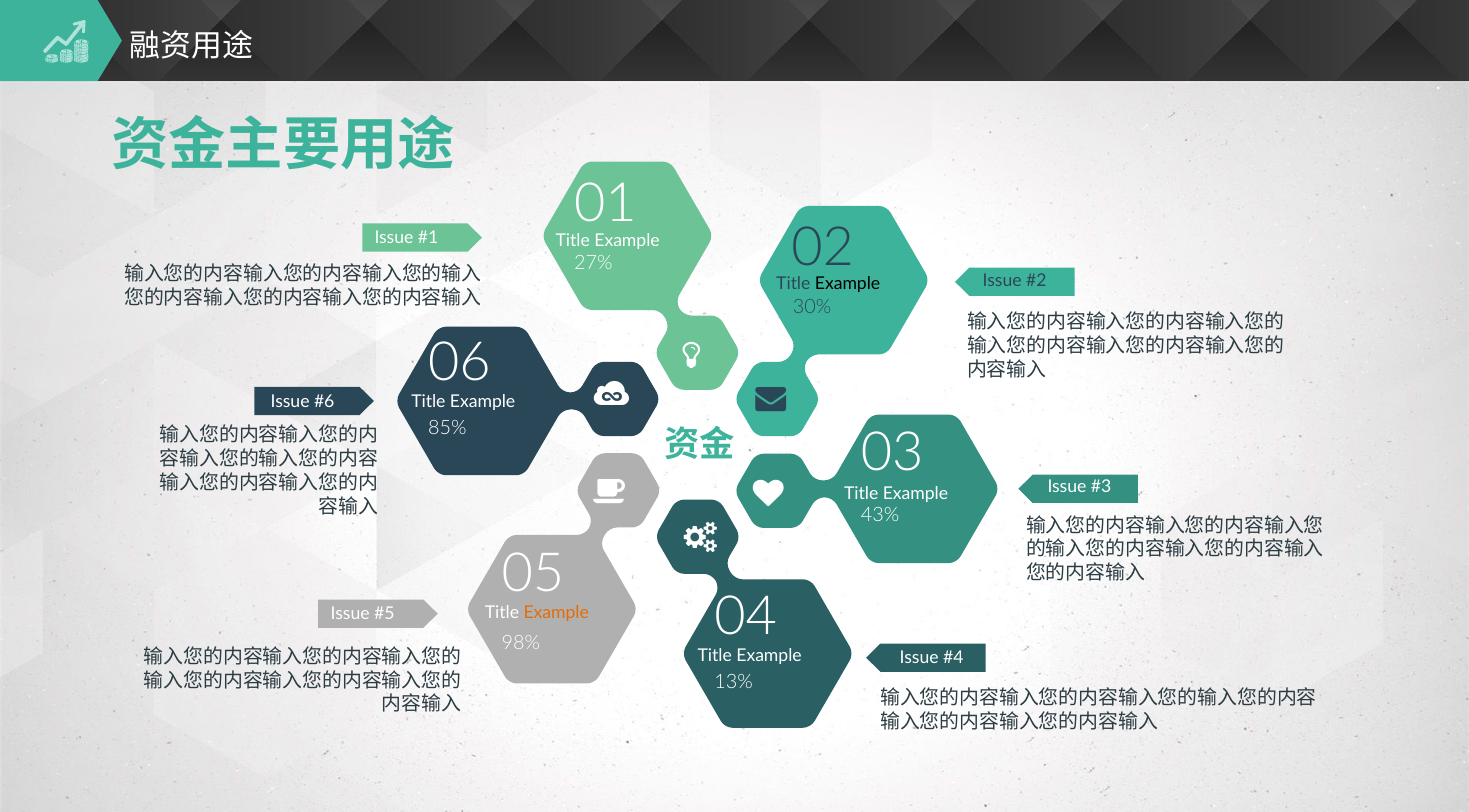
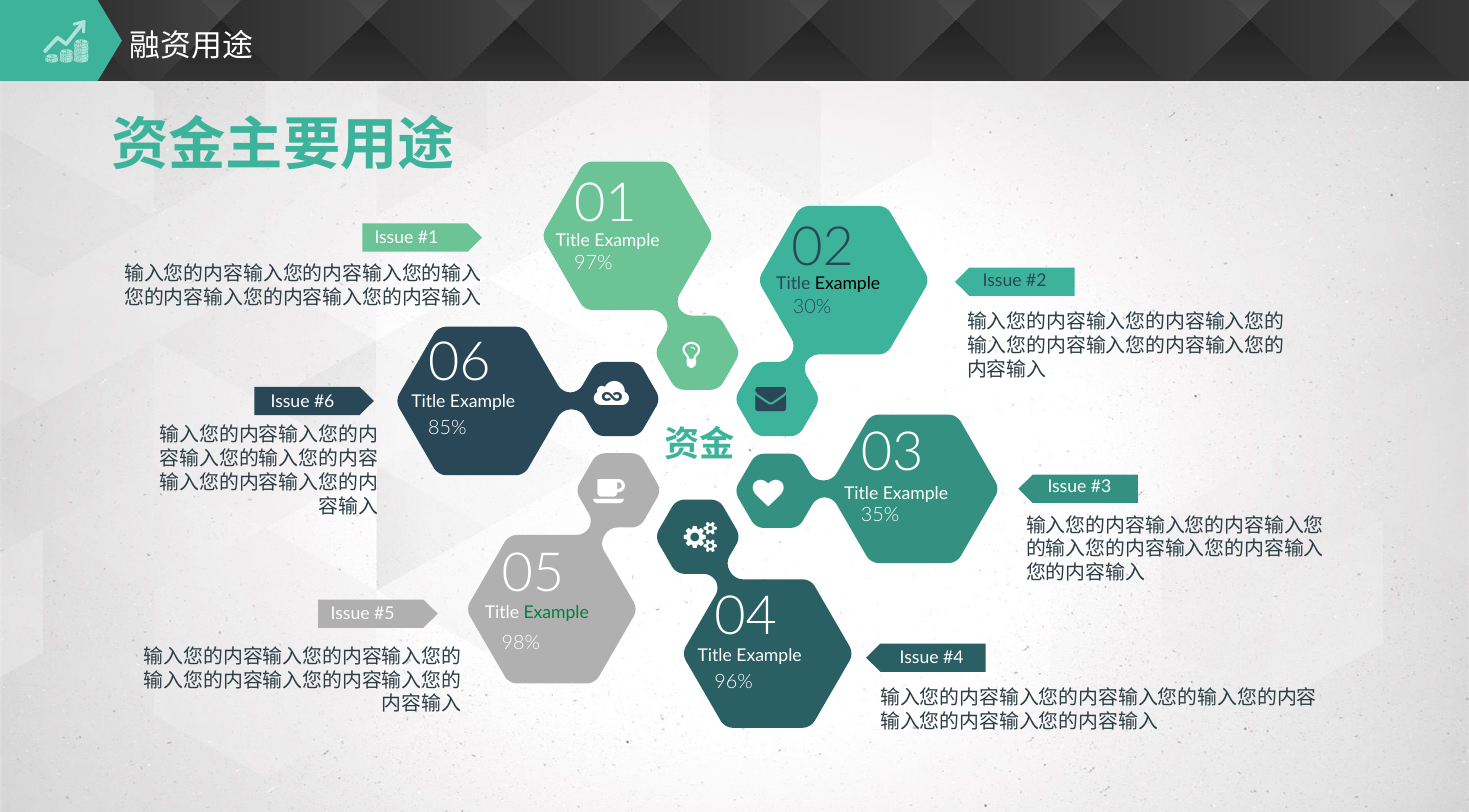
27%: 27% -> 97%
43%: 43% -> 35%
Example at (556, 613) colour: orange -> green
13%: 13% -> 96%
